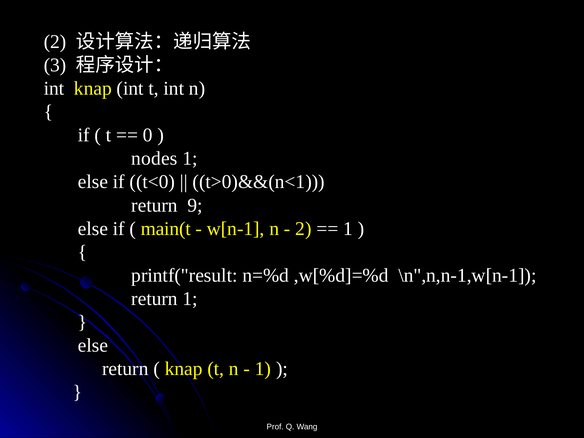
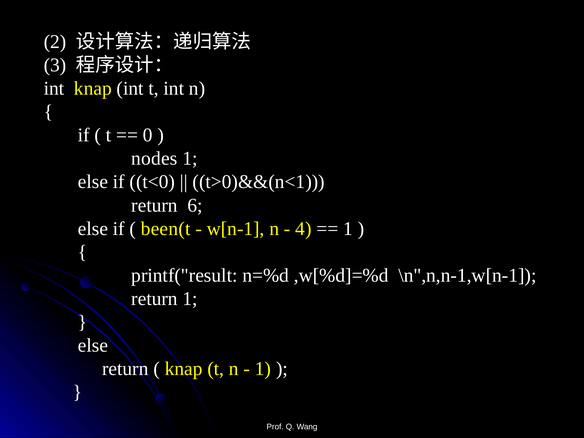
9: 9 -> 6
main(t: main(t -> been(t
2 at (303, 229): 2 -> 4
